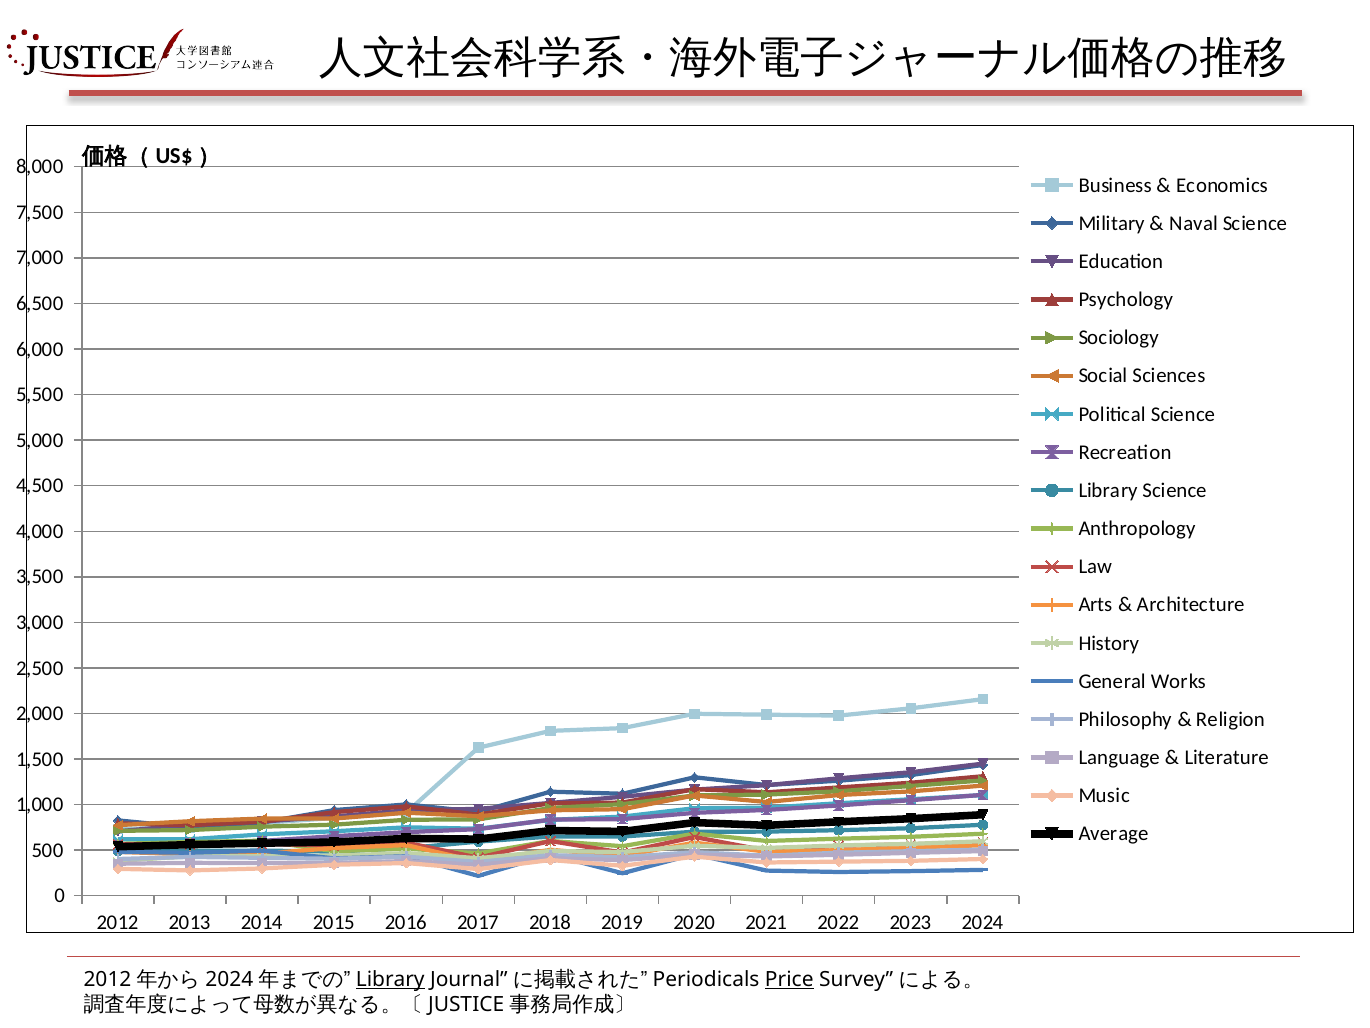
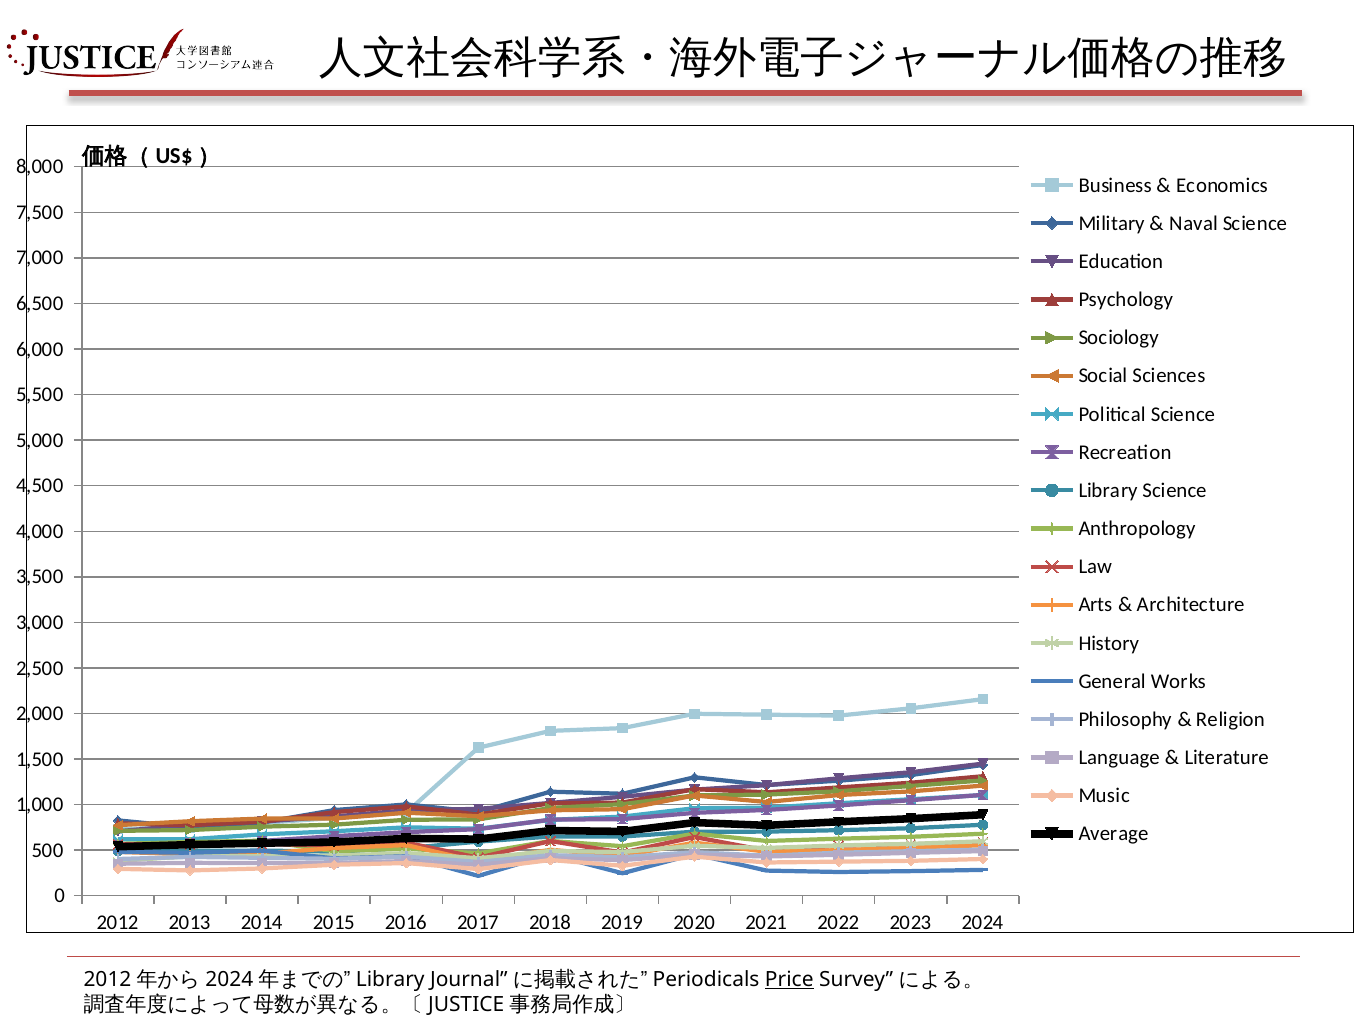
Library at (390, 979) underline: present -> none
